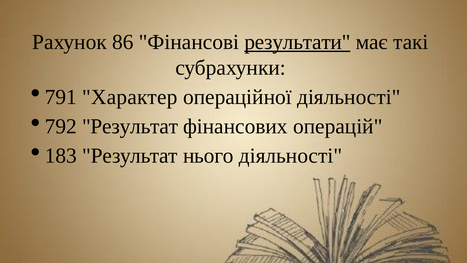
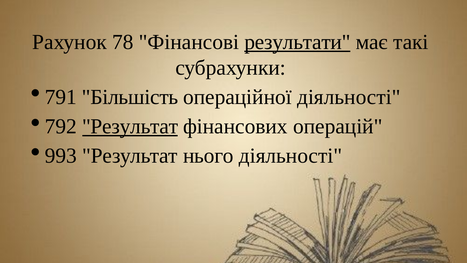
86: 86 -> 78
Характер: Характер -> Більшість
Результат at (130, 126) underline: none -> present
183: 183 -> 993
